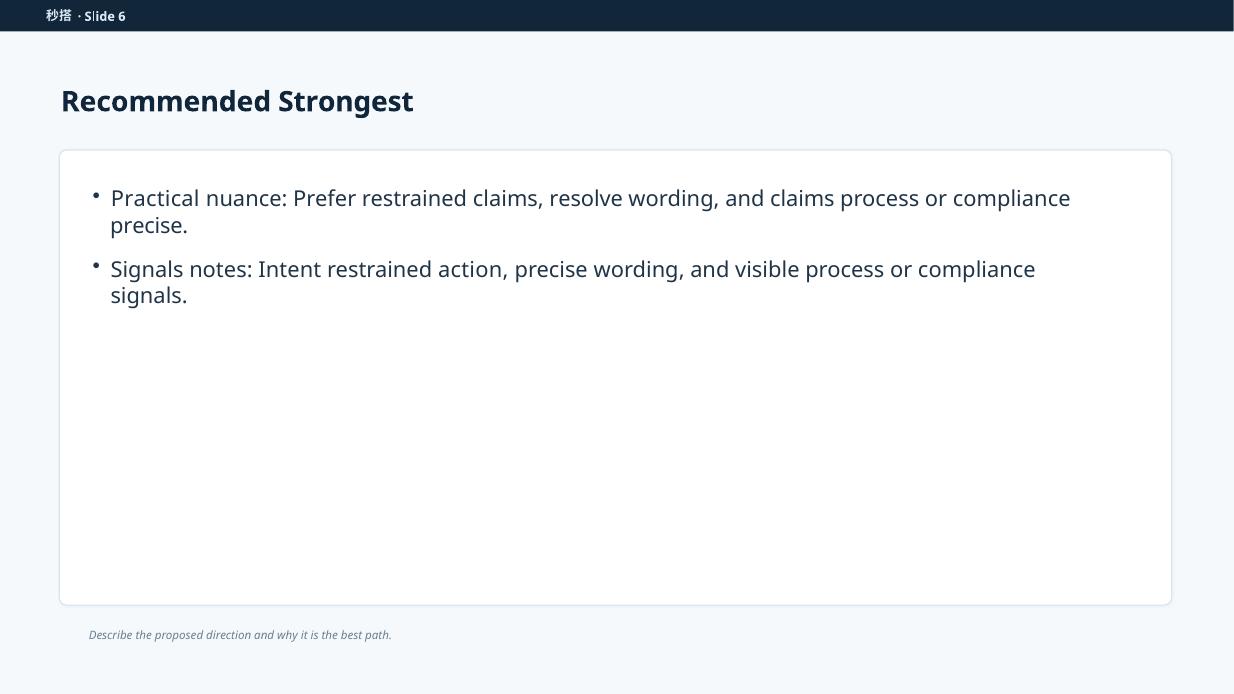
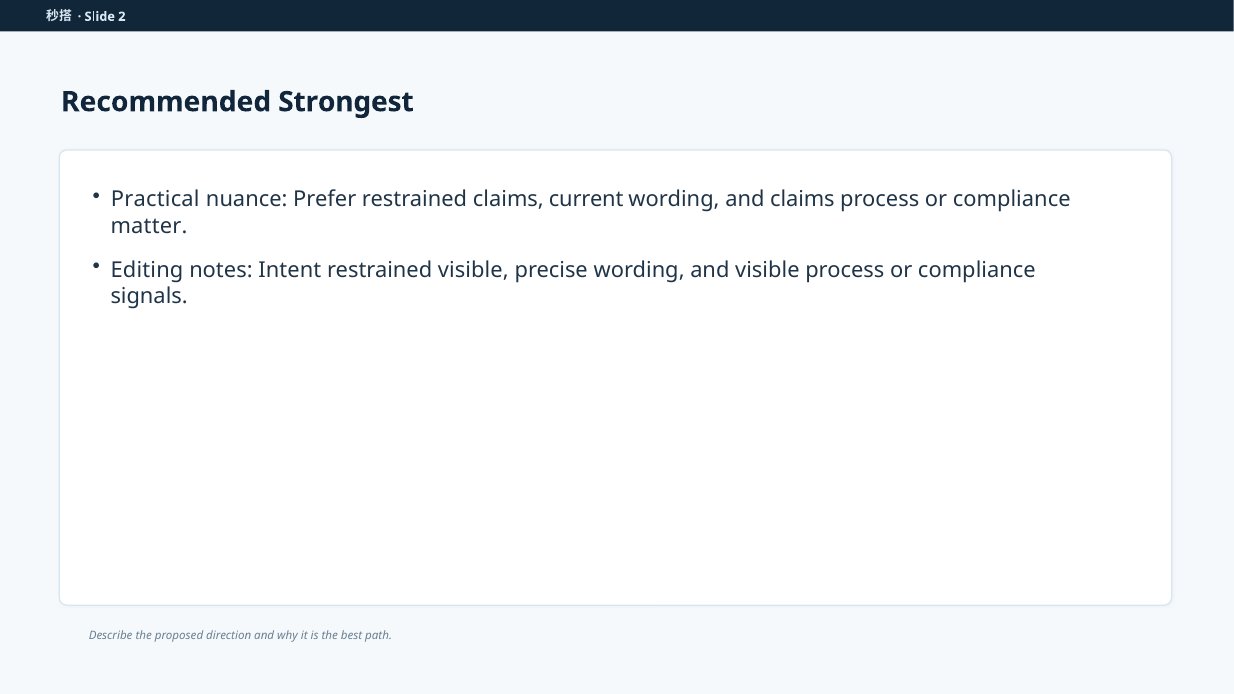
6: 6 -> 2
resolve: resolve -> current
precise at (149, 226): precise -> matter
Signals at (147, 270): Signals -> Editing
restrained action: action -> visible
